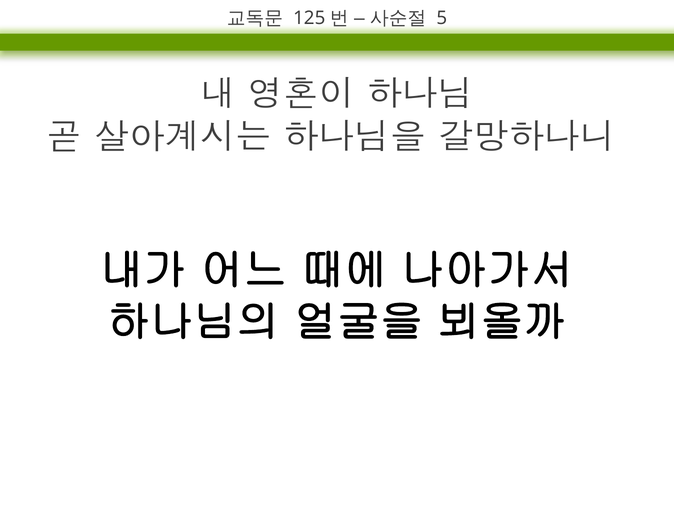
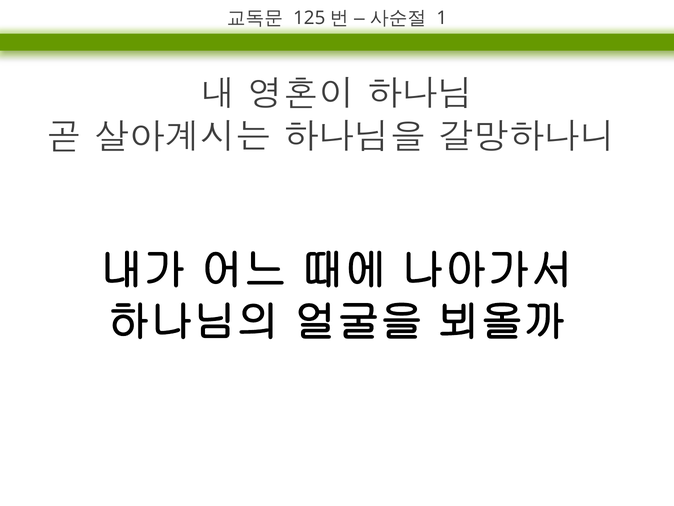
5: 5 -> 1
